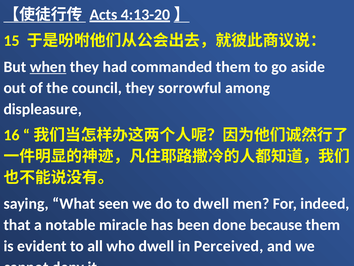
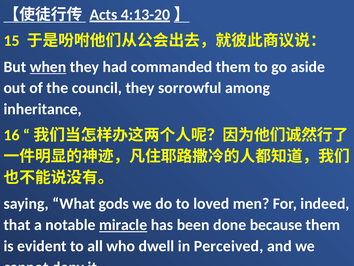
displeasure: displeasure -> inheritance
seen: seen -> gods
to dwell: dwell -> loved
miracle underline: none -> present
